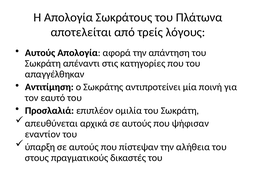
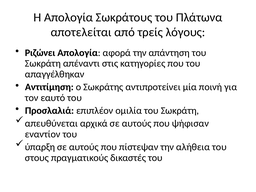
Αυτούς at (40, 53): Αυτούς -> Ριζώνει
